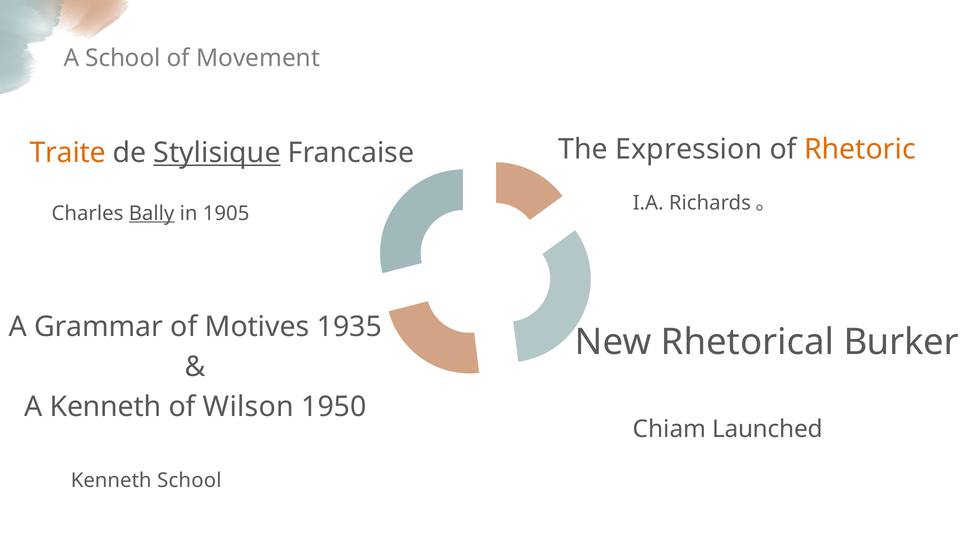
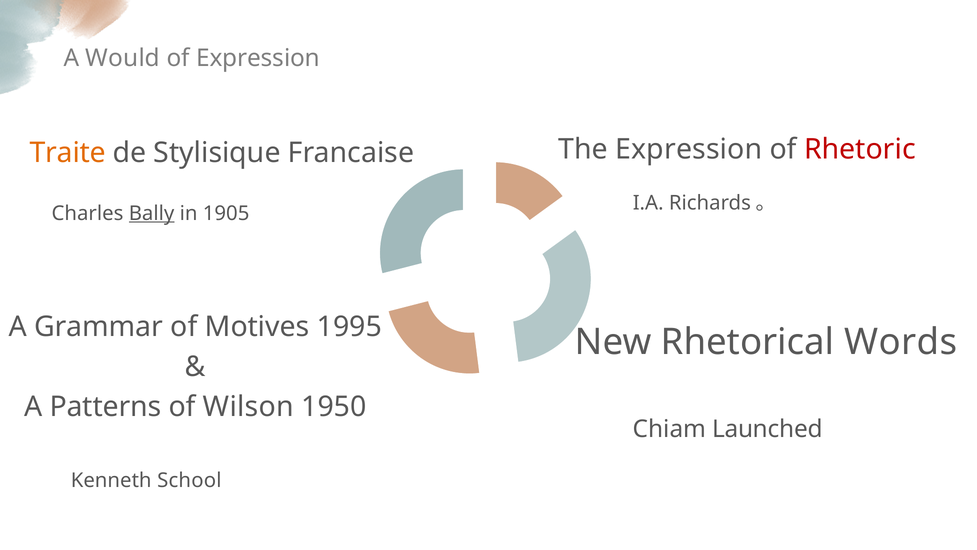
A School: School -> Would
of Movement: Movement -> Expression
Rhetoric colour: orange -> red
Stylisique underline: present -> none
1935: 1935 -> 1995
Burker: Burker -> Words
A Kenneth: Kenneth -> Patterns
